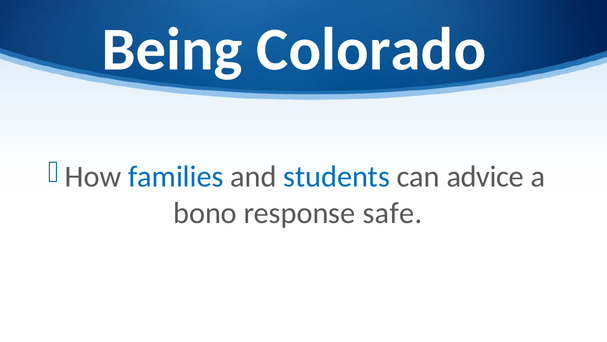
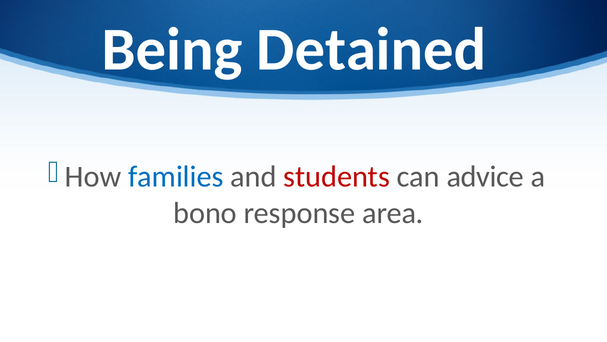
Colorado: Colorado -> Detained
students colour: blue -> red
safe: safe -> area
